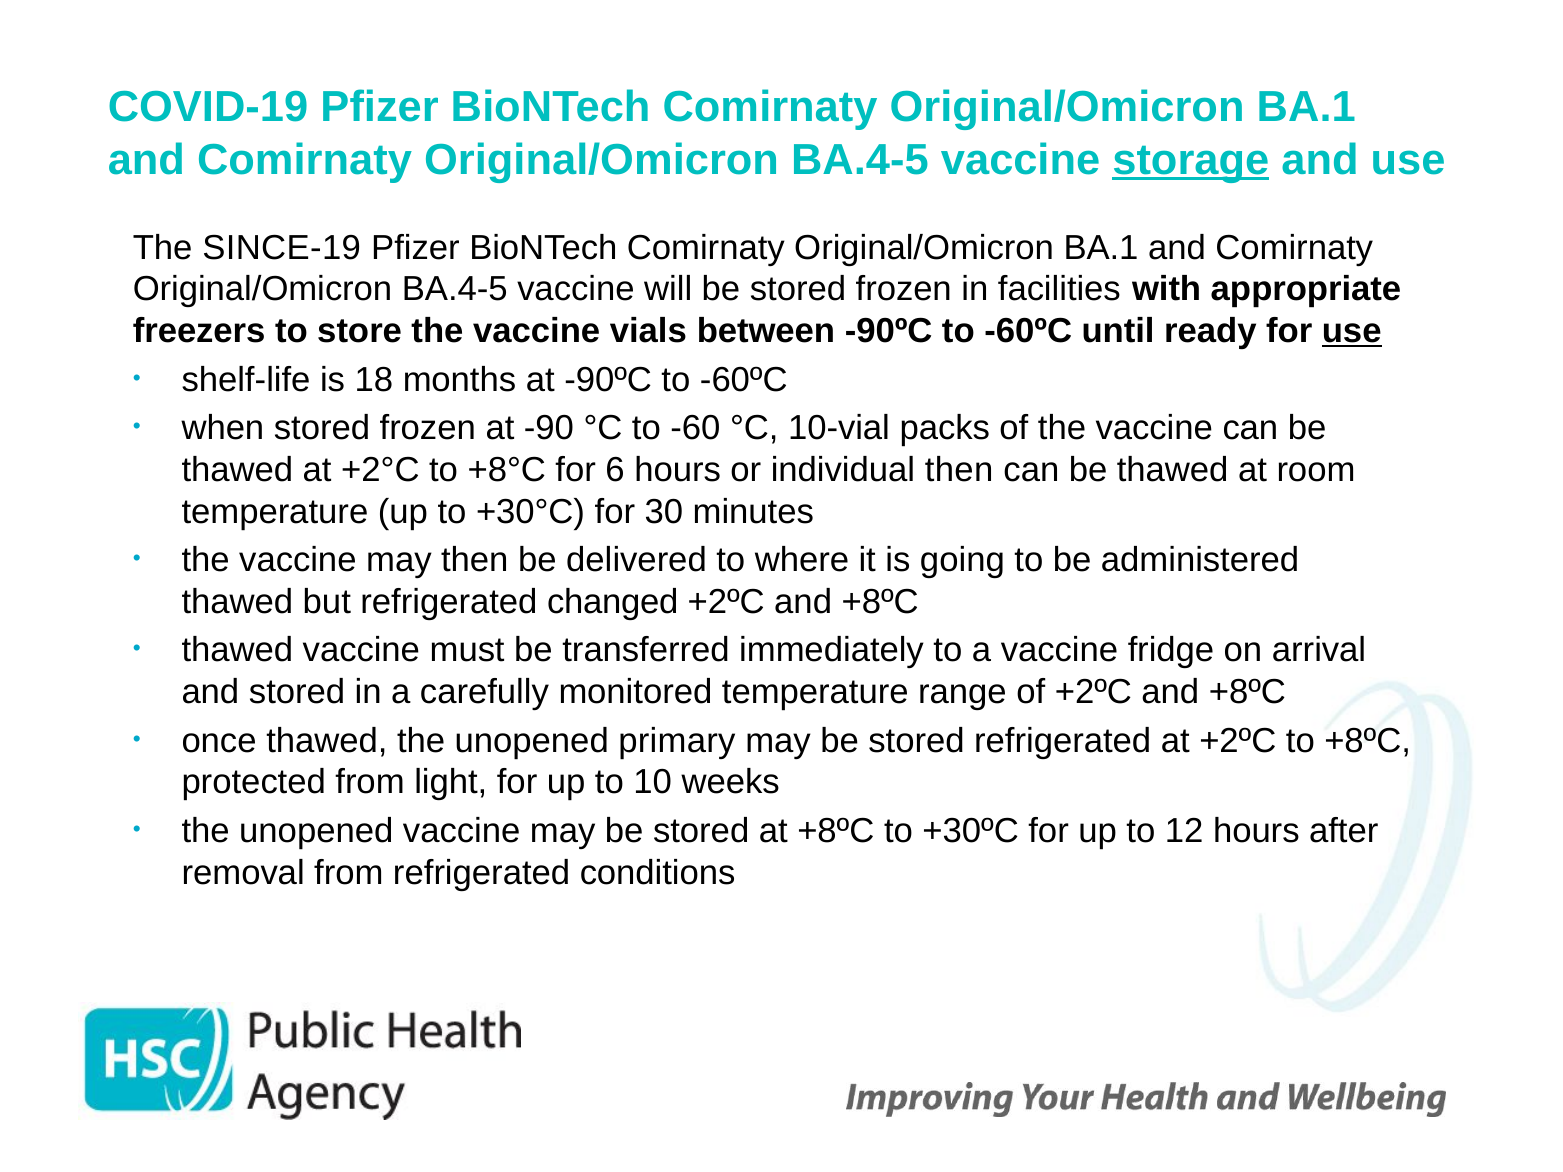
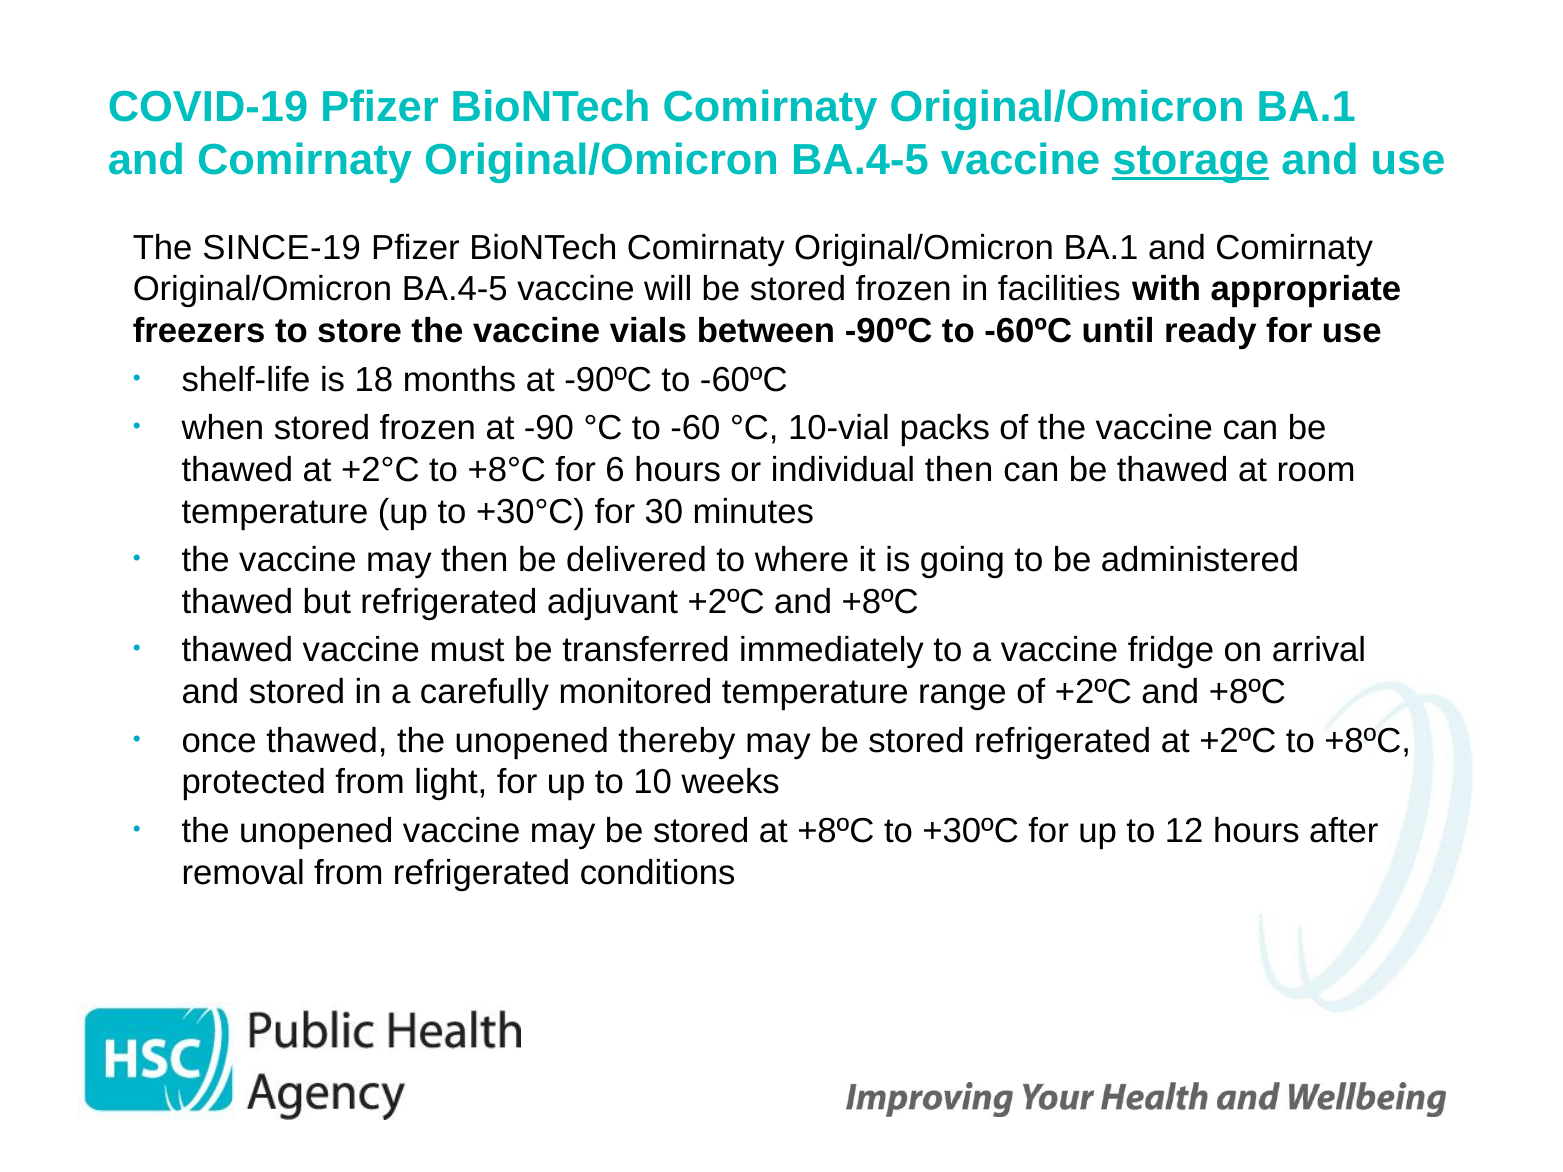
use at (1352, 331) underline: present -> none
changed: changed -> adjuvant
primary: primary -> thereby
